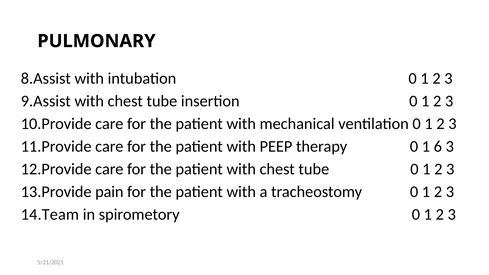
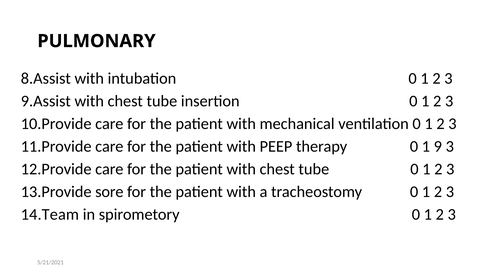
6: 6 -> 9
pain: pain -> sore
